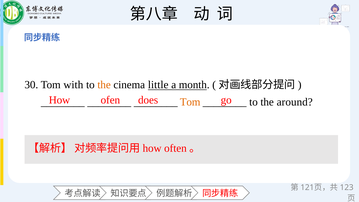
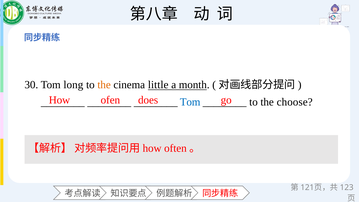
with: with -> long
Tom at (190, 102) colour: orange -> blue
around: around -> choose
